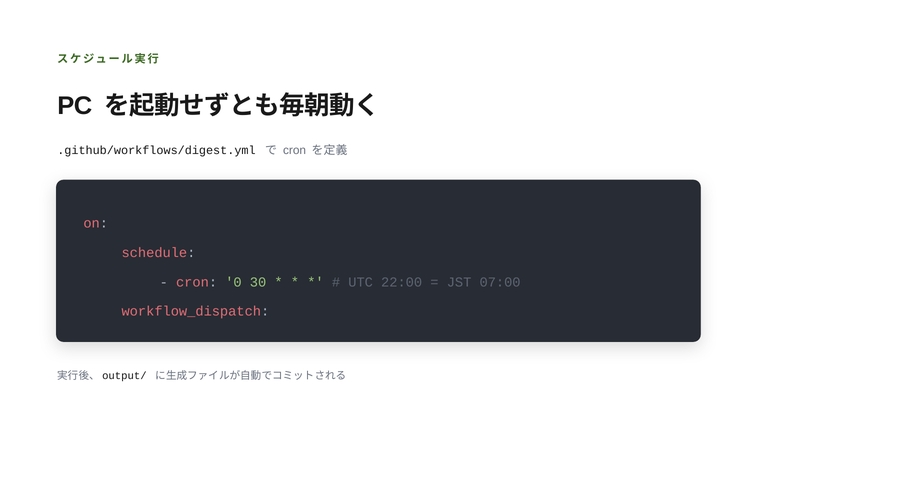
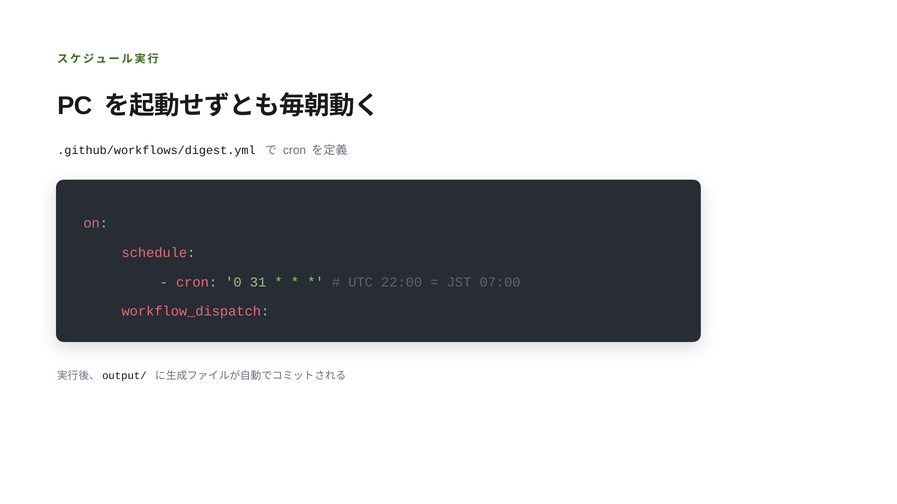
30: 30 -> 31
